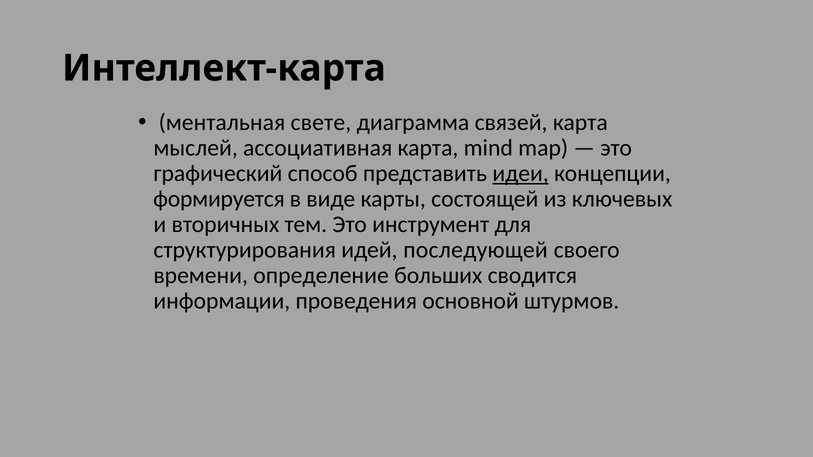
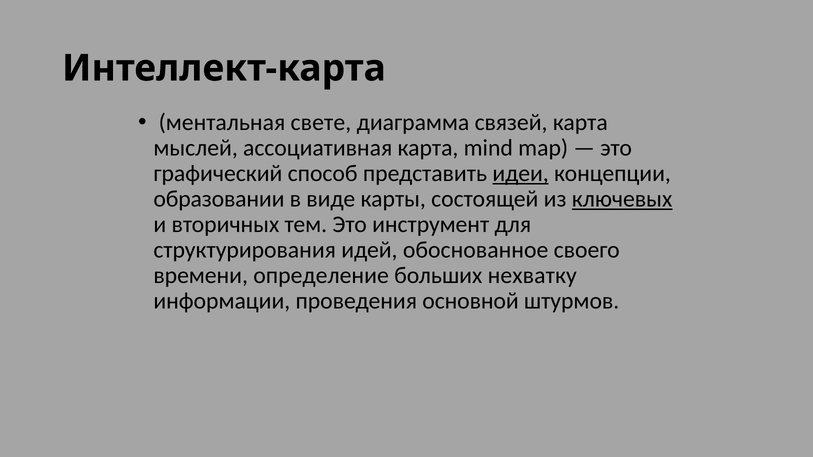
формируется: формируется -> образовании
ключевых underline: none -> present
последующей: последующей -> обоснованное
сводится: сводится -> нехватку
